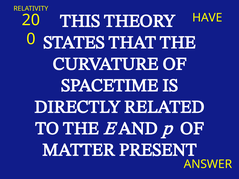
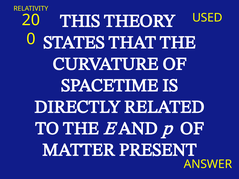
HAVE: HAVE -> USED
